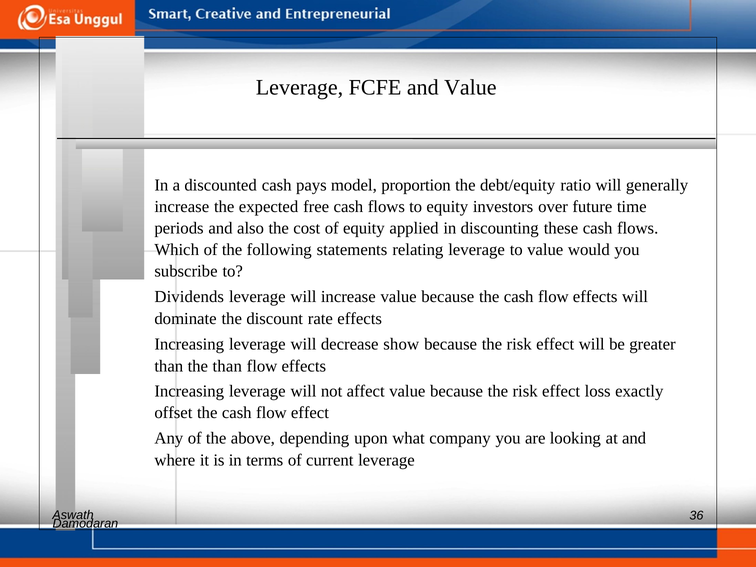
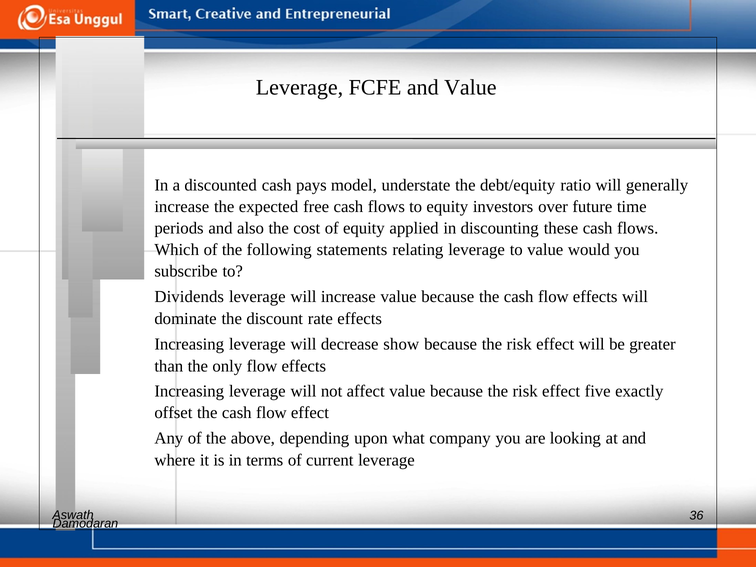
proportion: proportion -> understate
the than: than -> only
loss: loss -> five
